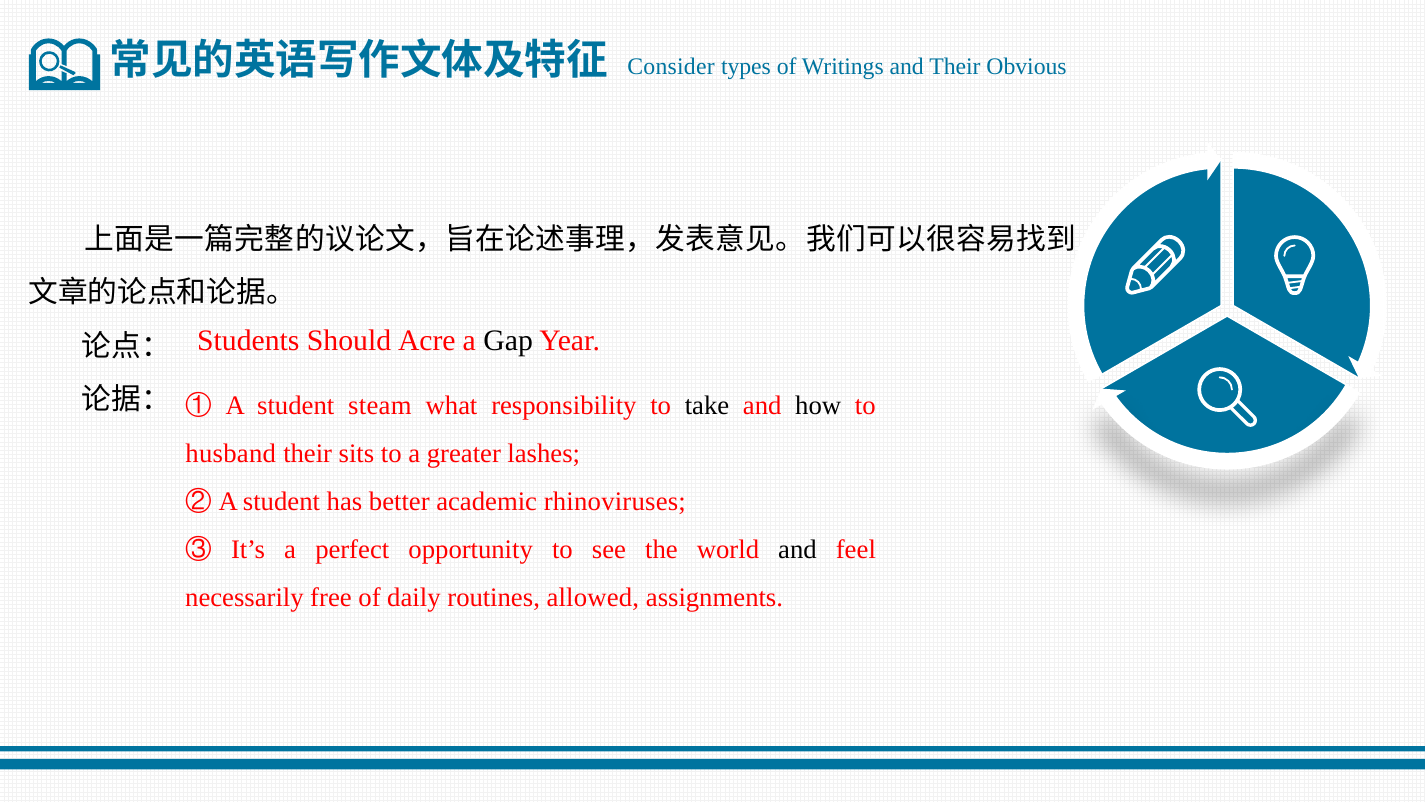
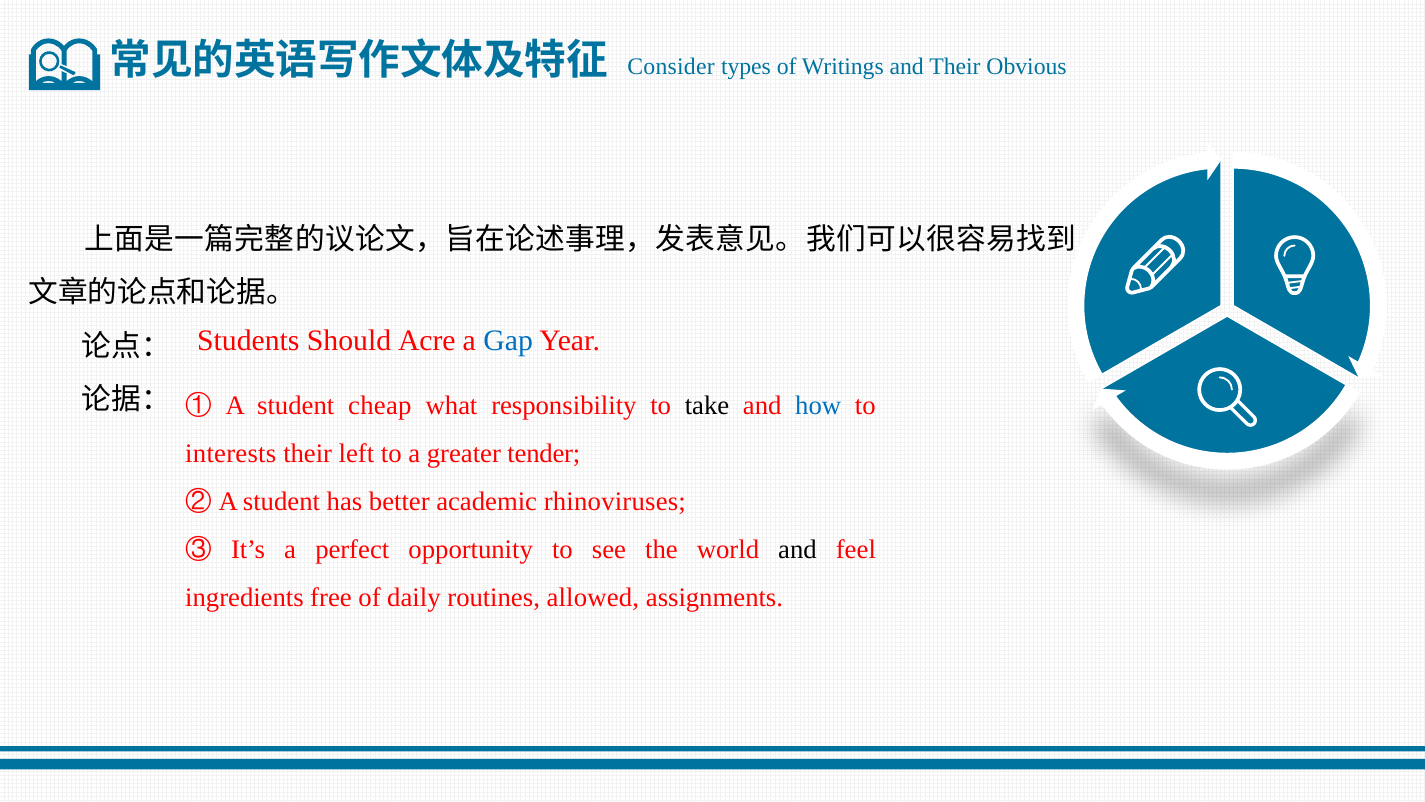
Gap colour: black -> blue
steam: steam -> cheap
how colour: black -> blue
husband: husband -> interests
sits: sits -> left
lashes: lashes -> tender
necessarily: necessarily -> ingredients
